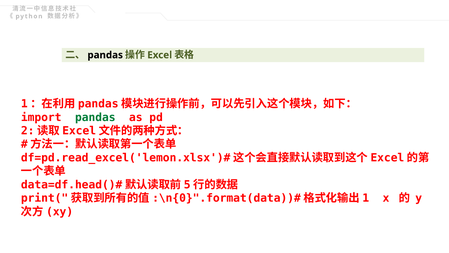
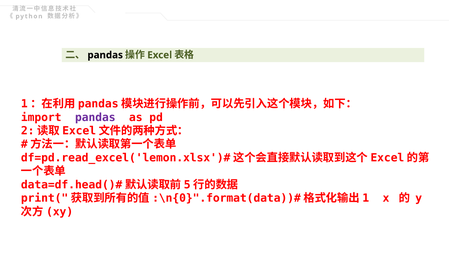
pandas at (95, 117) colour: green -> purple
